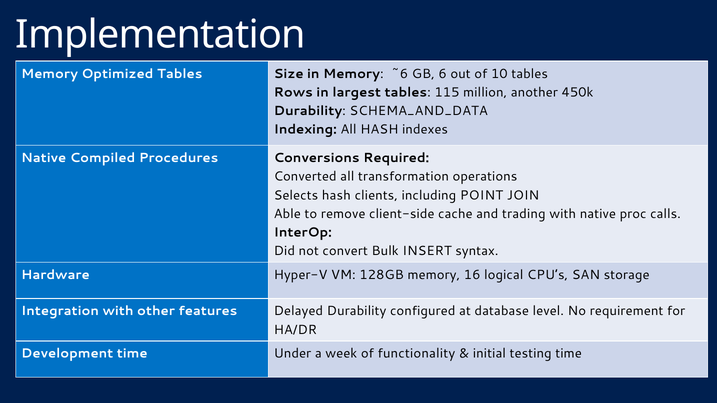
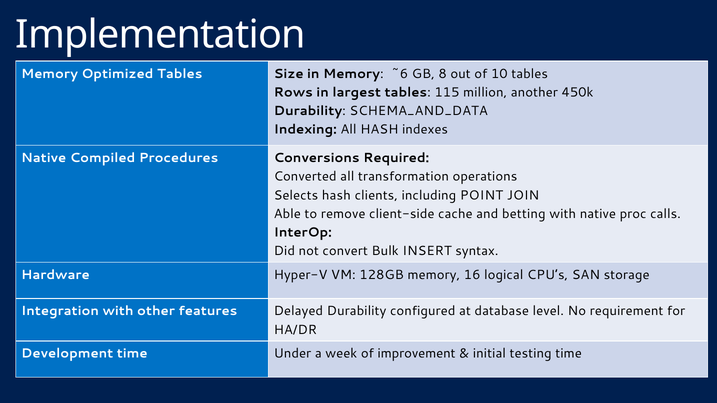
6: 6 -> 8
trading: trading -> betting
functionality: functionality -> improvement
